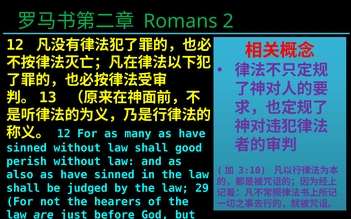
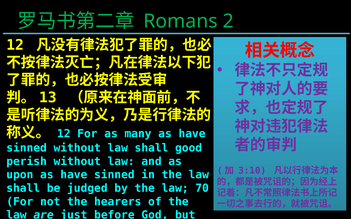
also: also -> upon
29: 29 -> 70
